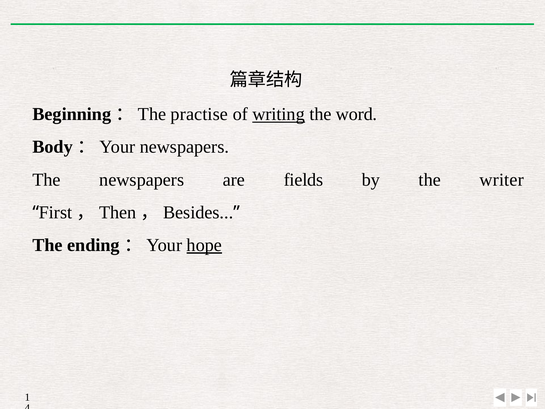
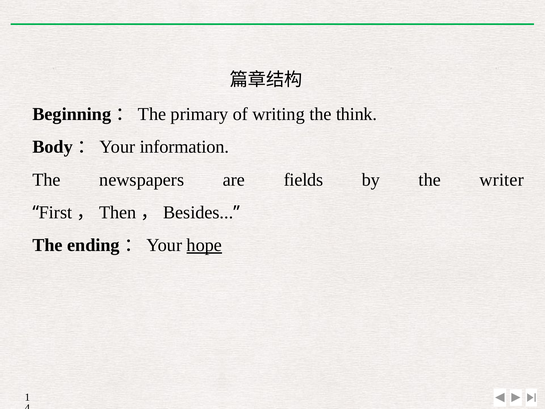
practise: practise -> primary
writing underline: present -> none
word: word -> think
Body：Your newspapers: newspapers -> information
